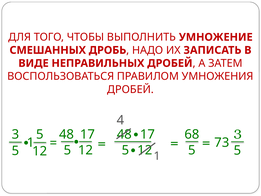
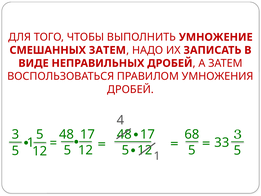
СМЕШАННЫХ ДРОБЬ: ДРОБЬ -> ЗАТЕМ
73: 73 -> 33
